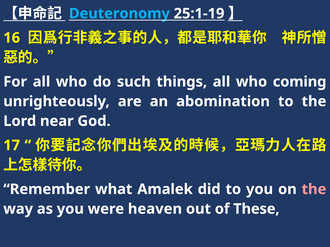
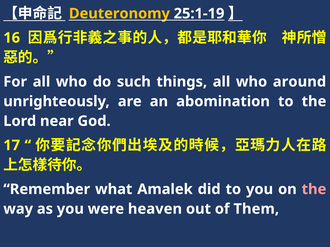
Deuteronomy colour: light blue -> yellow
coming: coming -> around
These: These -> Them
